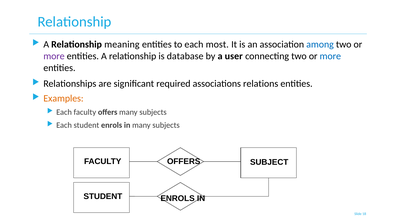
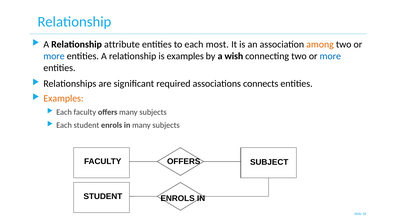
meaning: meaning -> attribute
among colour: blue -> orange
more at (54, 56) colour: purple -> blue
is database: database -> examples
user: user -> wish
relations: relations -> connects
